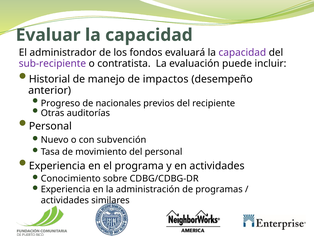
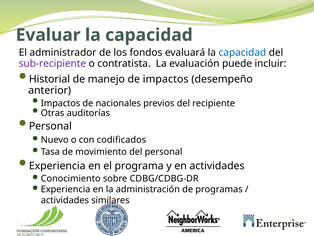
capacidad at (242, 53) colour: purple -> blue
Progreso at (60, 103): Progreso -> Impactos
subvención: subvención -> codificados
